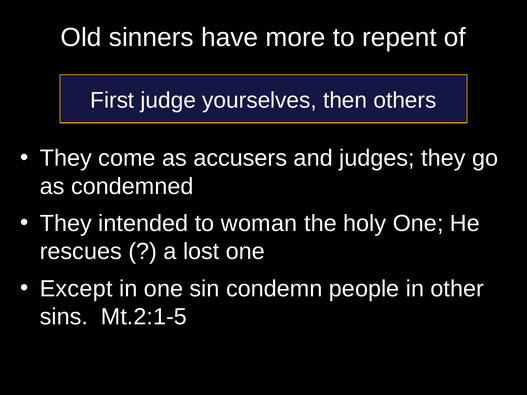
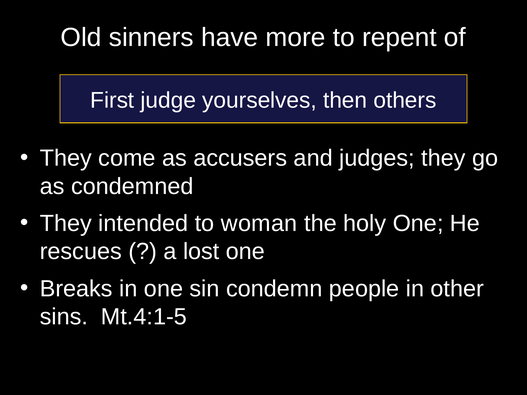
Except: Except -> Breaks
Mt.2:1-5: Mt.2:1-5 -> Mt.4:1-5
